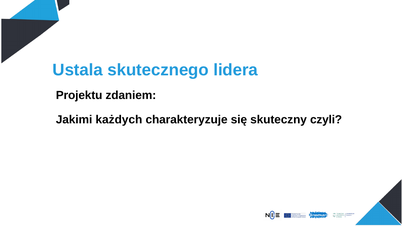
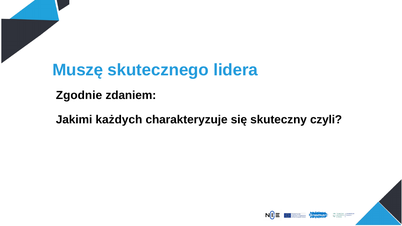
Ustala: Ustala -> Muszę
Projektu: Projektu -> Zgodnie
